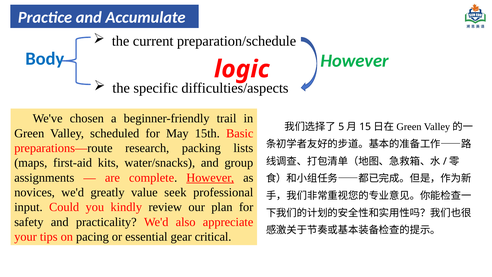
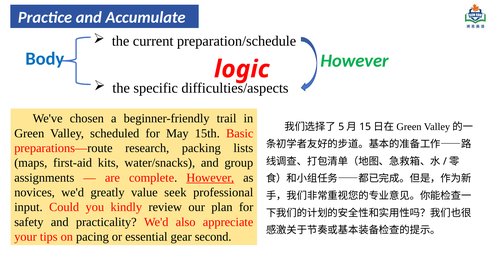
critical: critical -> second
